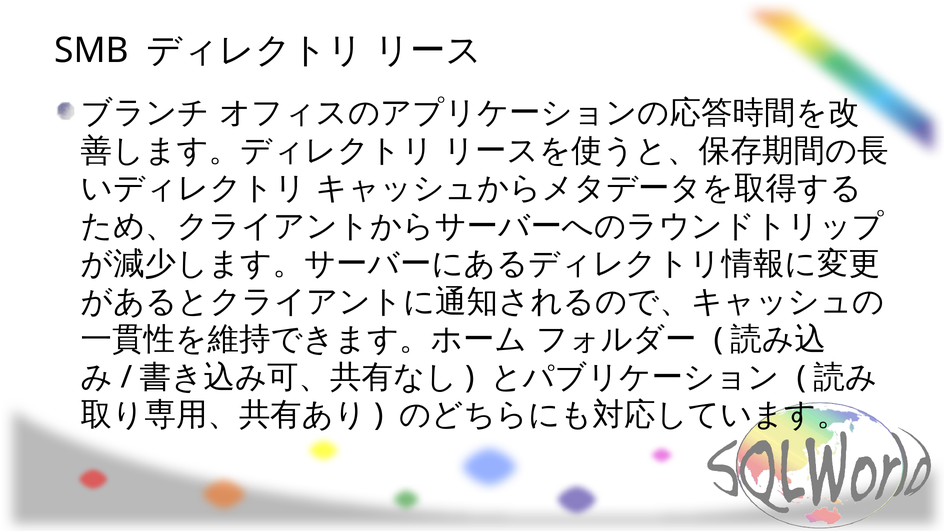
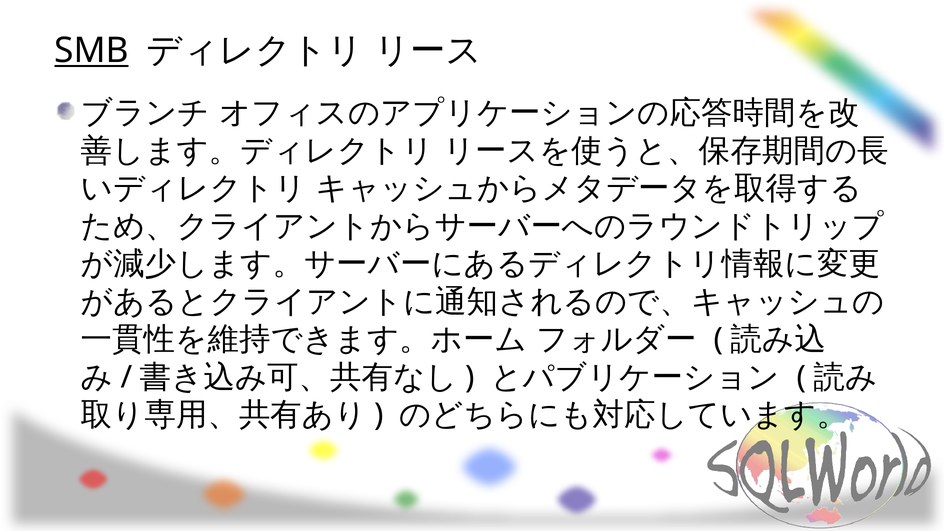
SMB underline: none -> present
